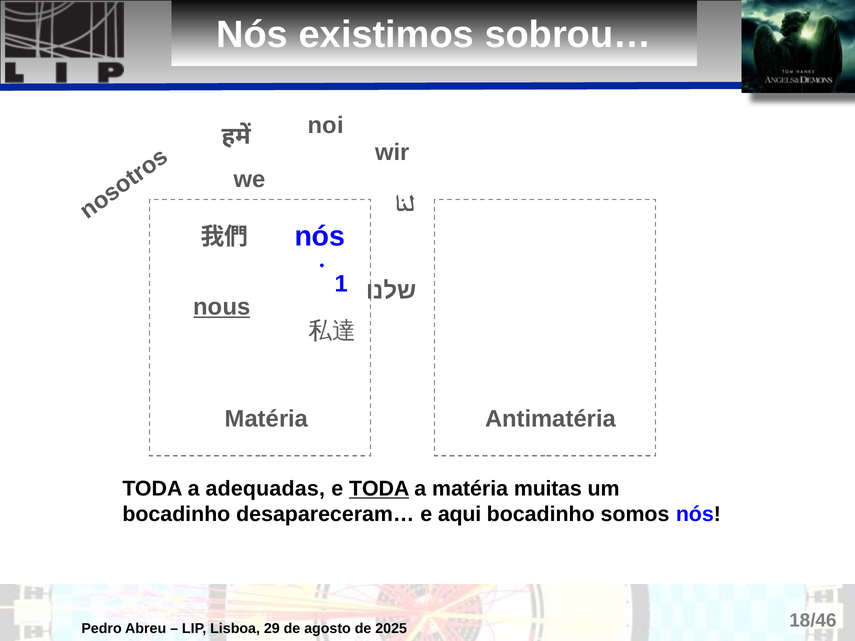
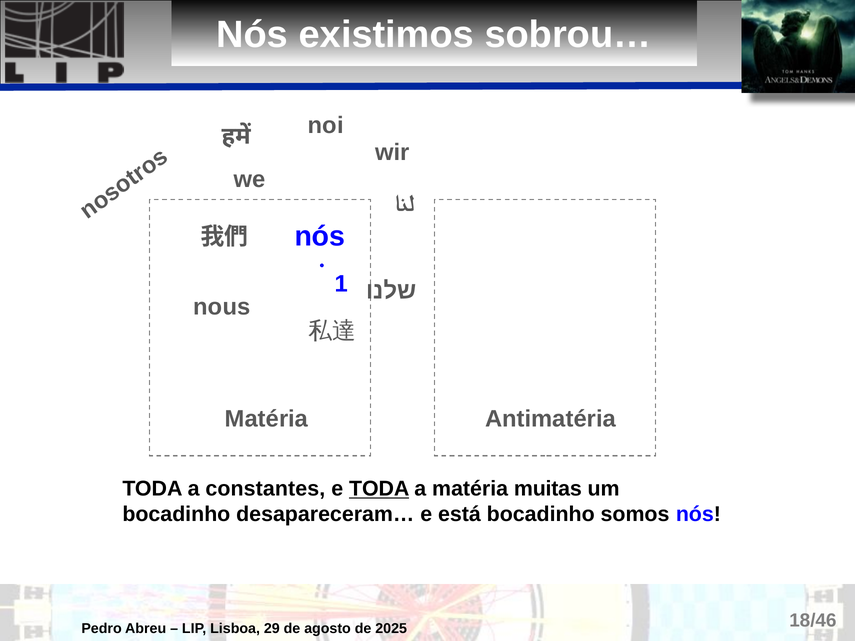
nous underline: present -> none
adequadas: adequadas -> constantes
aqui: aqui -> está
